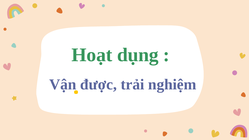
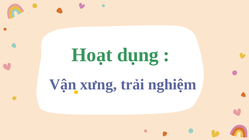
được: được -> xưng
